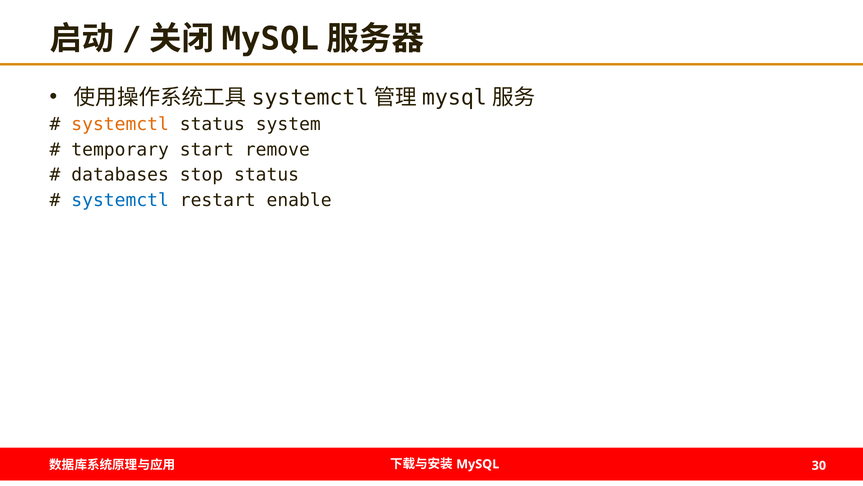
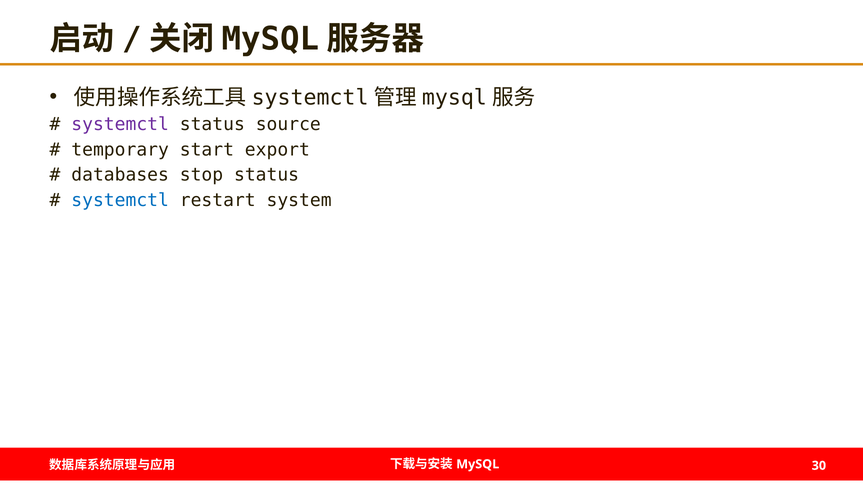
systemctl at (120, 124) colour: orange -> purple
system: system -> source
remove: remove -> export
enable: enable -> system
